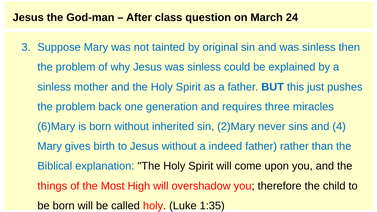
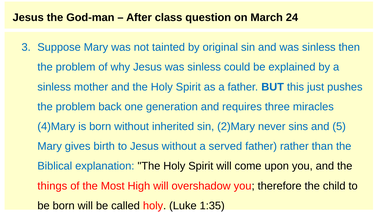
6)Mary: 6)Mary -> 4)Mary
4: 4 -> 5
indeed: indeed -> served
